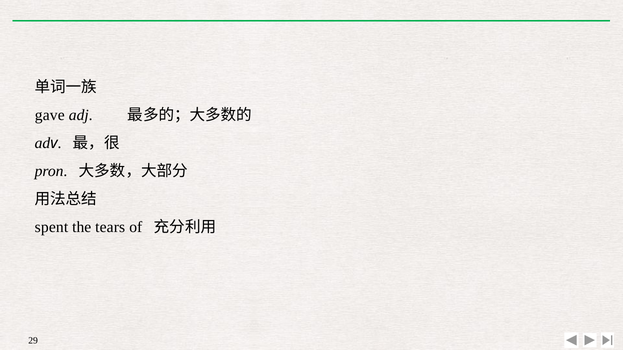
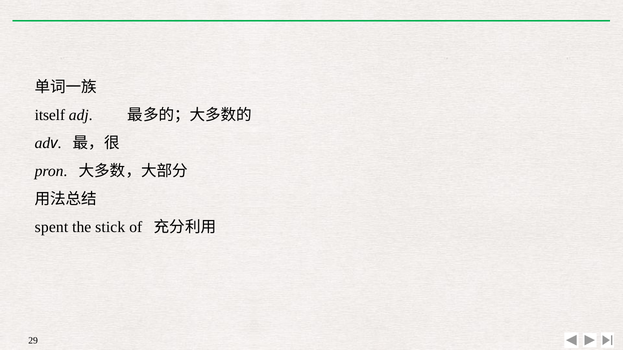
gave: gave -> itself
tears: tears -> stick
